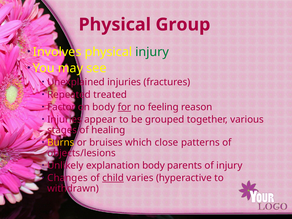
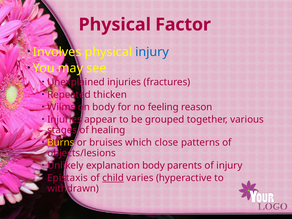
Group: Group -> Factor
injury at (152, 52) colour: green -> blue
treated: treated -> thicken
Factor: Factor -> Wilms
for underline: present -> none
Changes: Changes -> Epistaxis
